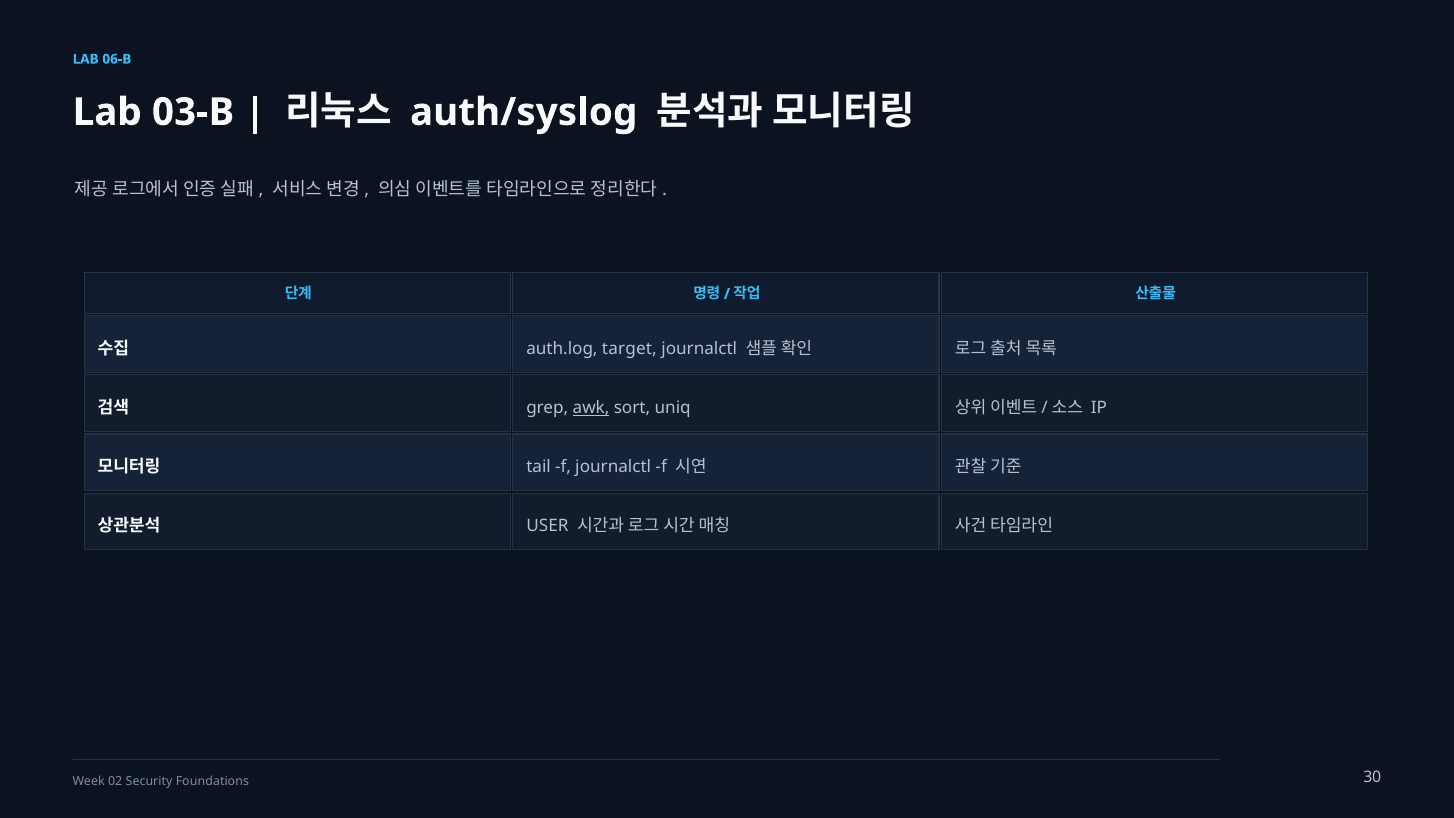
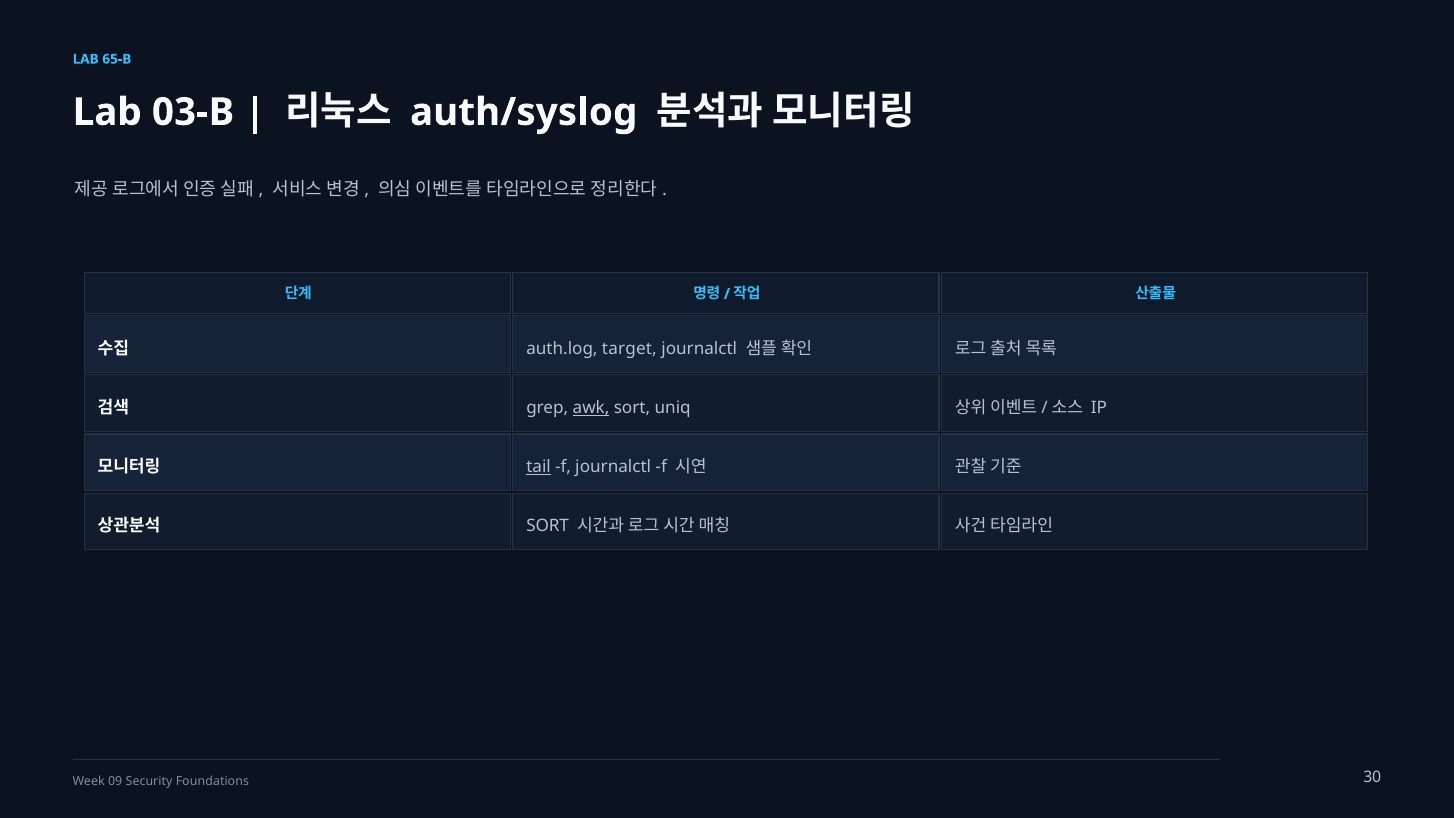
06-B: 06-B -> 65-B
tail underline: none -> present
USER at (547, 526): USER -> SORT
02: 02 -> 09
